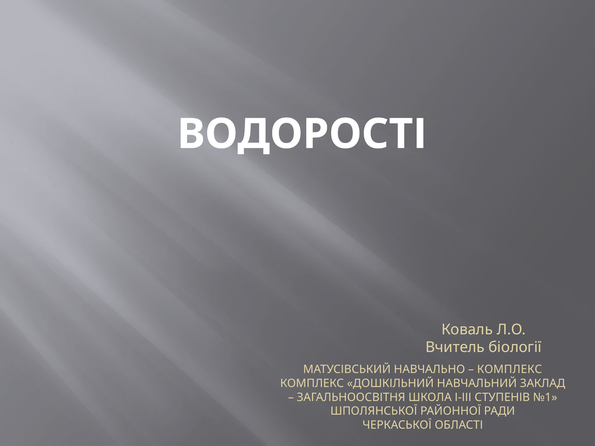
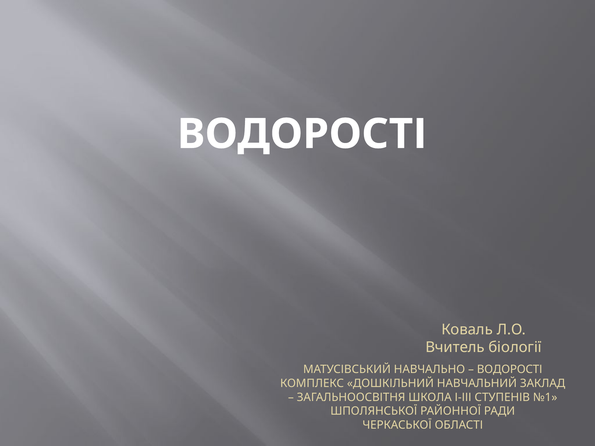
КОМПЛЕКС at (510, 370): КОМПЛЕКС -> ВОДОРОСТІ
